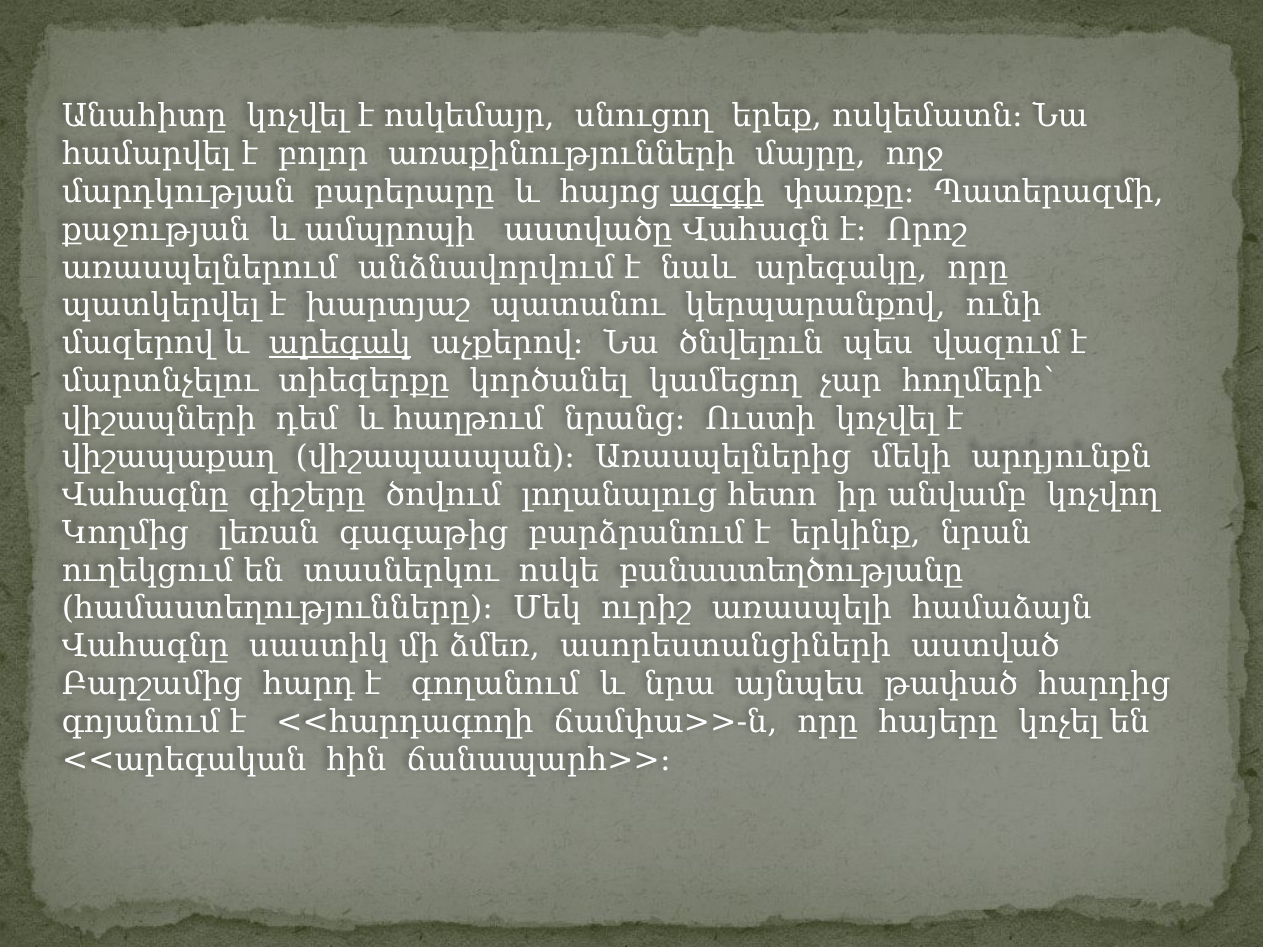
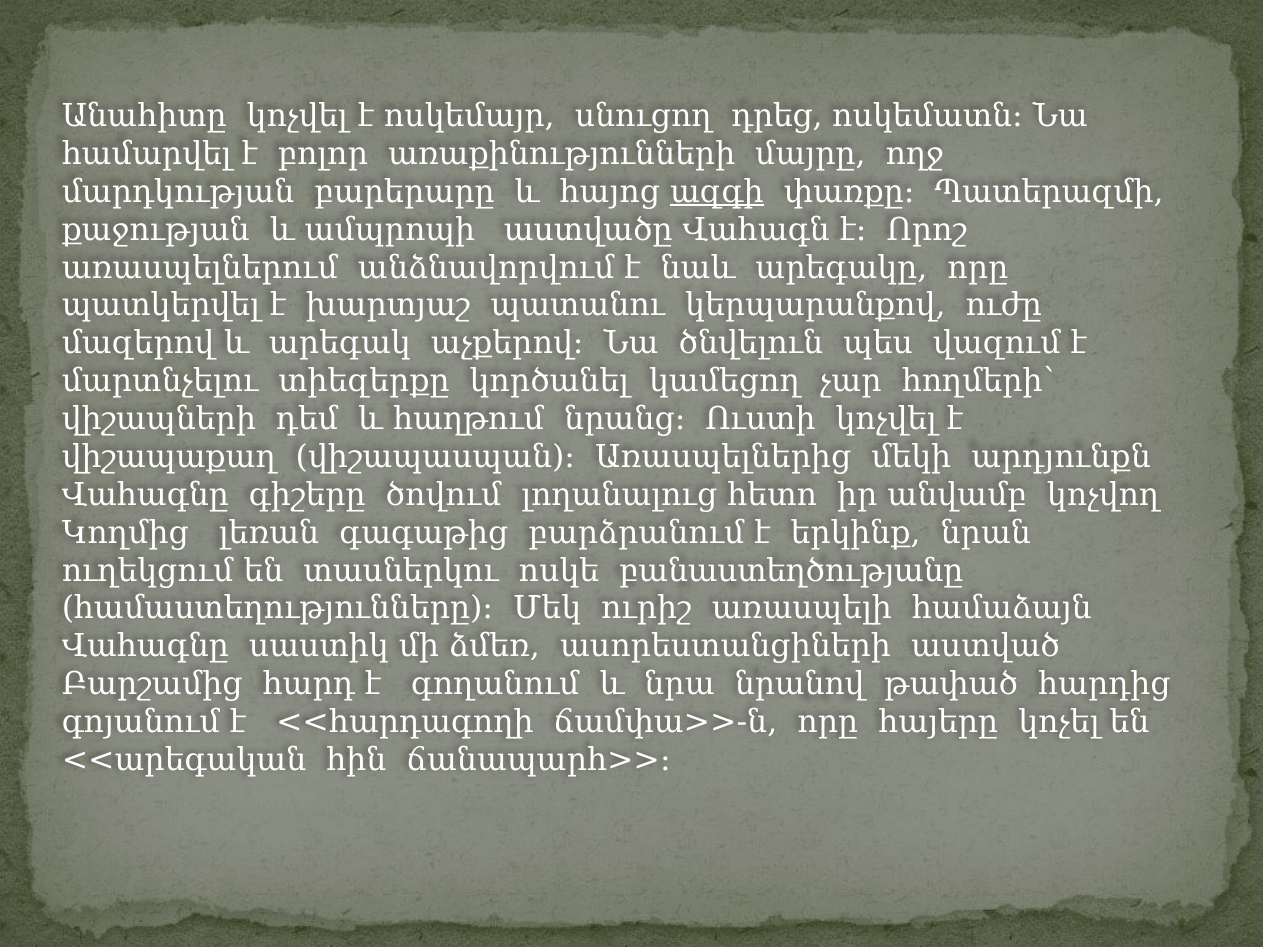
երեք: երեք -> դրեց
ունի: ունի -> ուժը
արեգակ underline: present -> none
այնպես: այնպես -> նրանով
